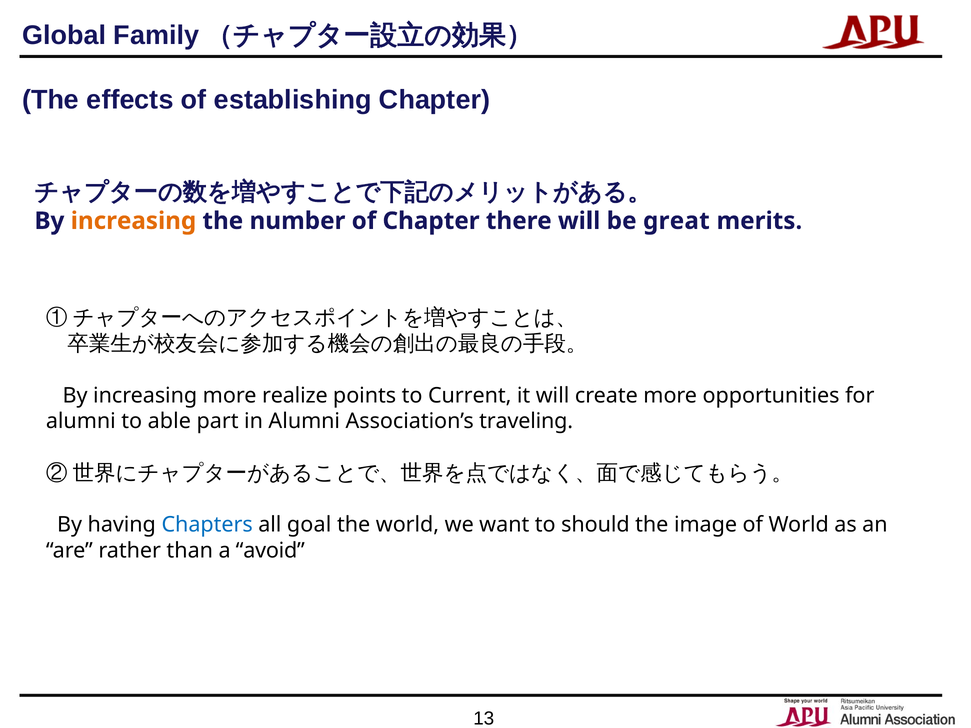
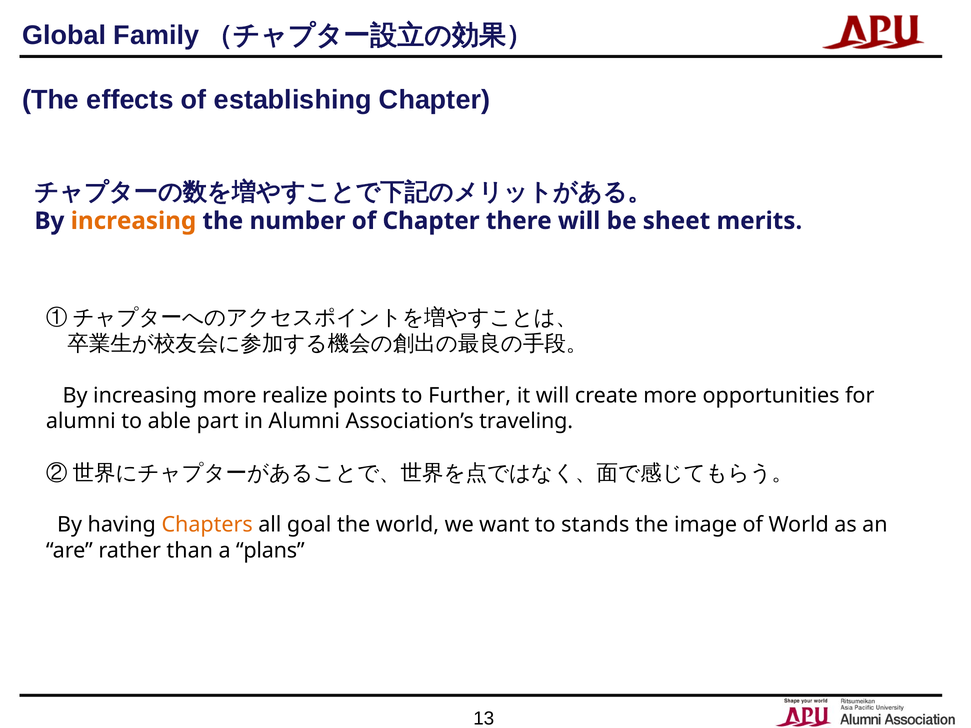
great: great -> sheet
Current: Current -> Further
Chapters colour: blue -> orange
should: should -> stands
avoid: avoid -> plans
